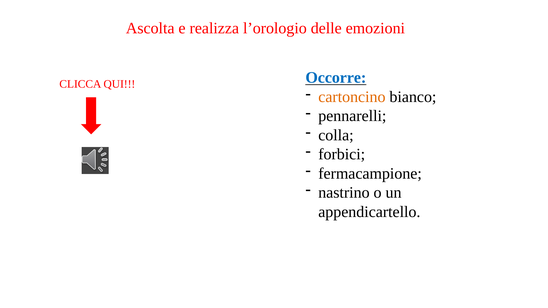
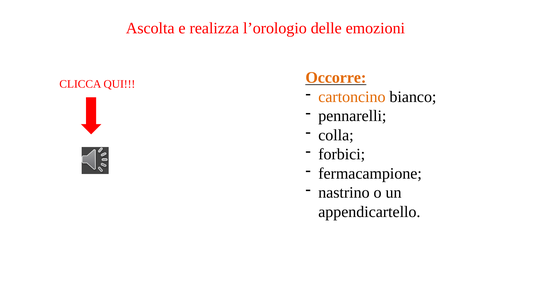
Occorre colour: blue -> orange
